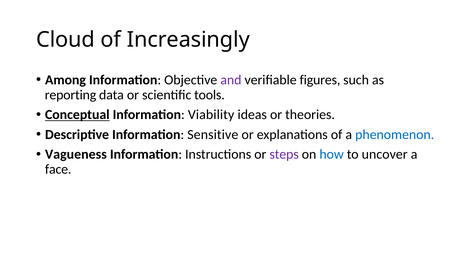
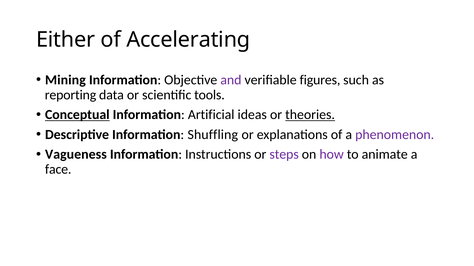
Cloud: Cloud -> Either
Increasingly: Increasingly -> Accelerating
Among: Among -> Mining
Viability: Viability -> Artificial
theories underline: none -> present
Sensitive: Sensitive -> Shuffling
phenomenon colour: blue -> purple
how colour: blue -> purple
uncover: uncover -> animate
